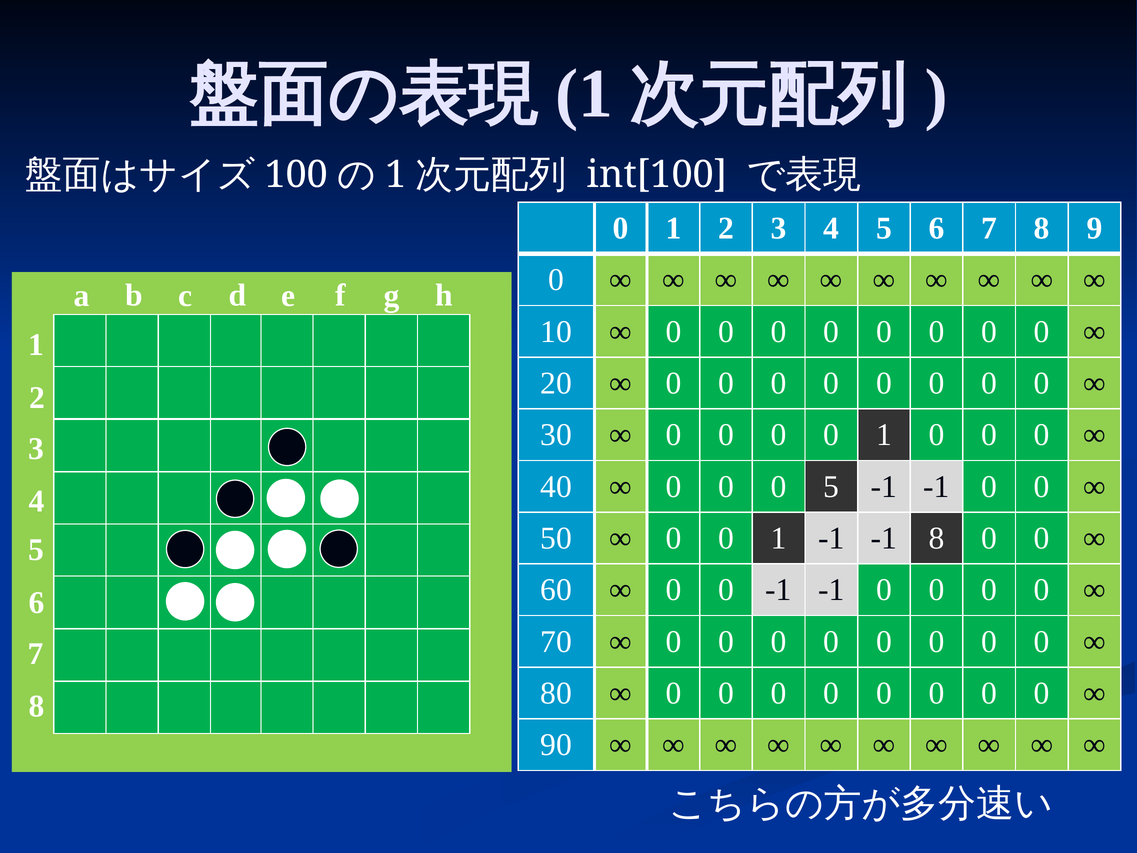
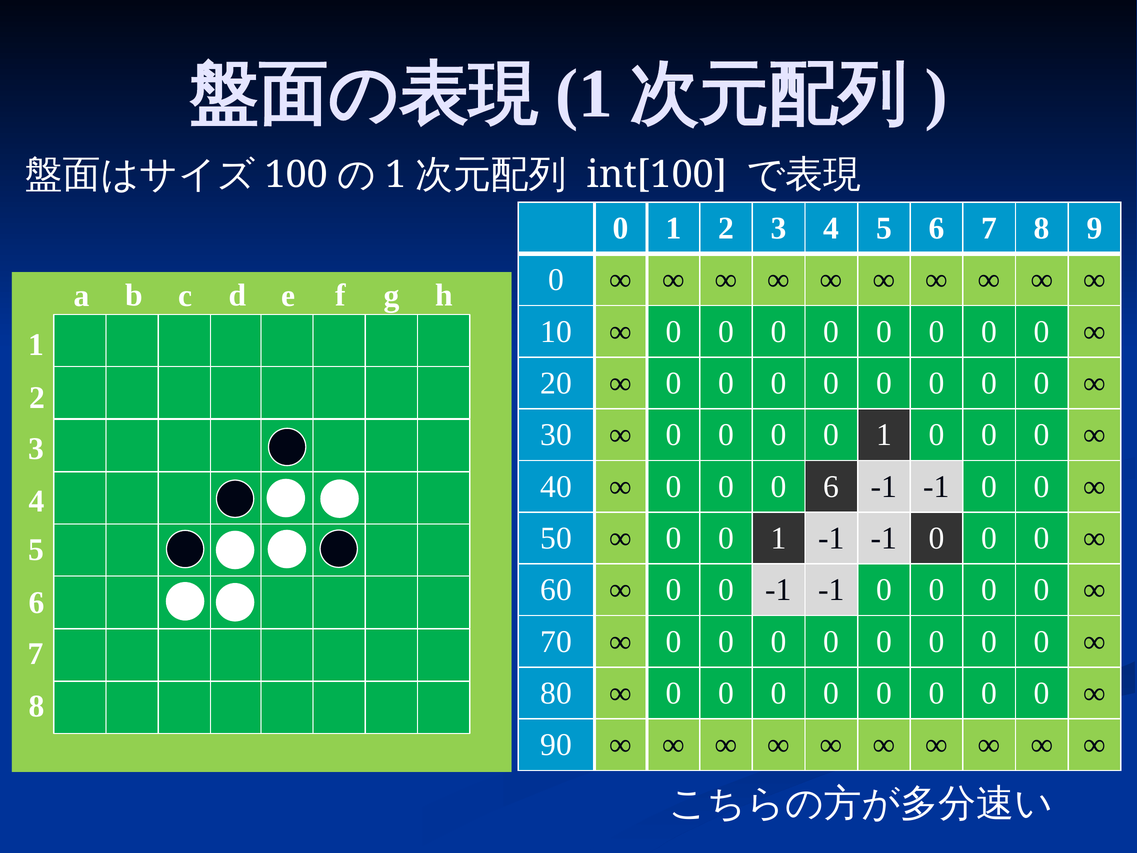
0 5: 5 -> 6
1 -1 -1 8: 8 -> 0
